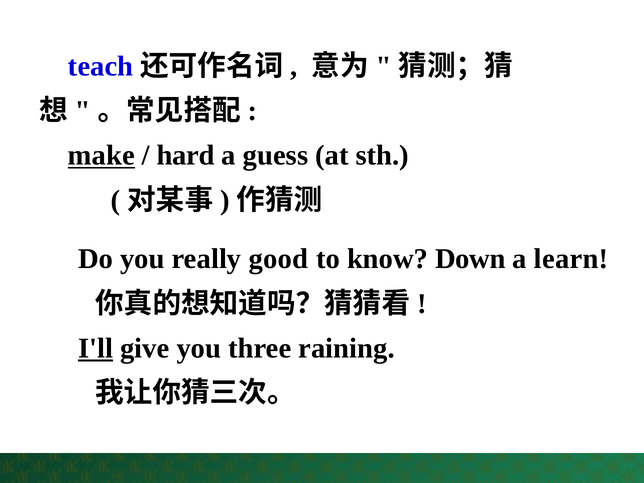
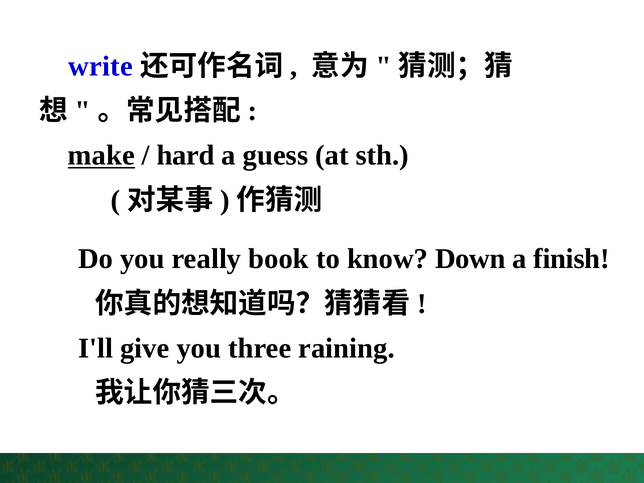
teach: teach -> write
good: good -> book
learn: learn -> finish
I'll underline: present -> none
